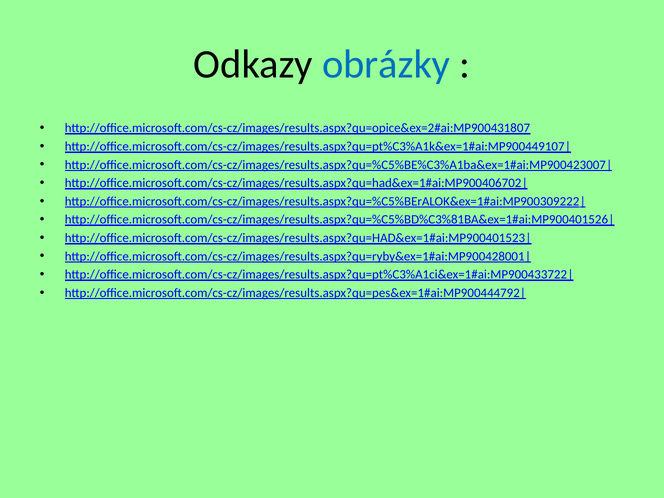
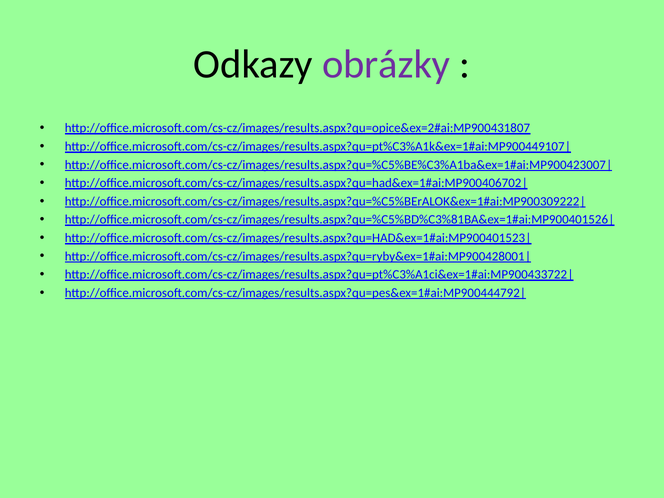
obrázky colour: blue -> purple
